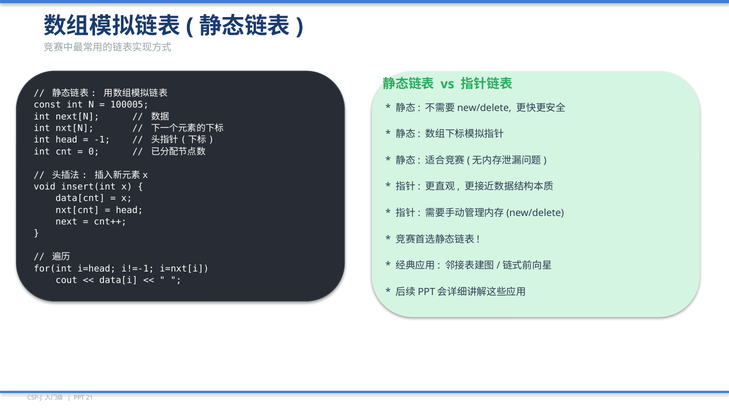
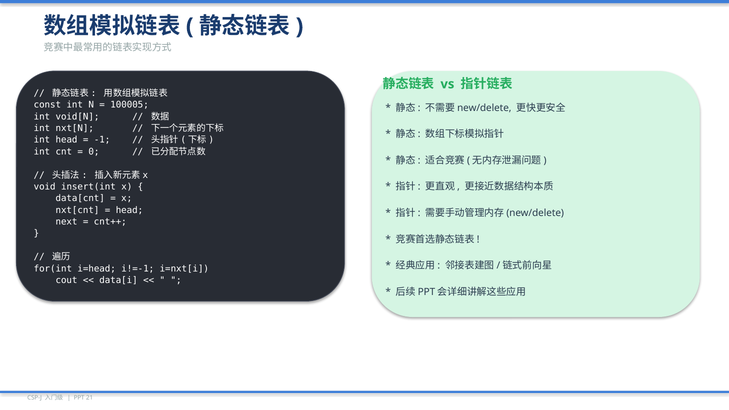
next[N: next[N -> void[N
